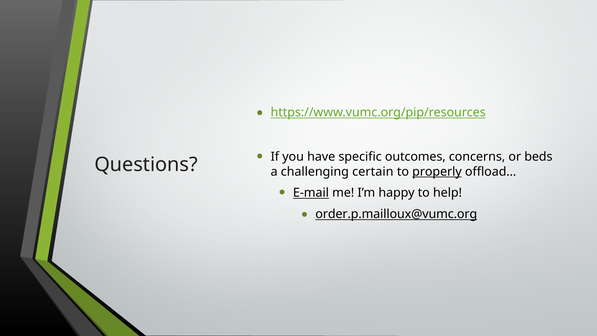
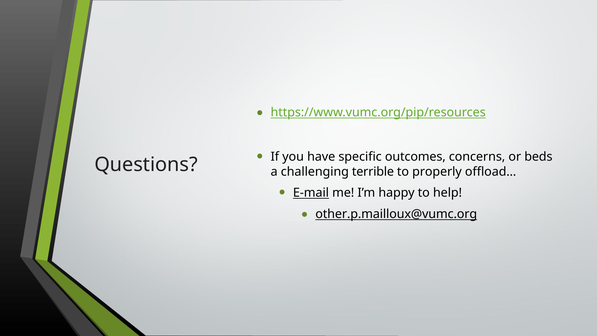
certain: certain -> terrible
properly underline: present -> none
order.p.mailloux@vumc.org: order.p.mailloux@vumc.org -> other.p.mailloux@vumc.org
